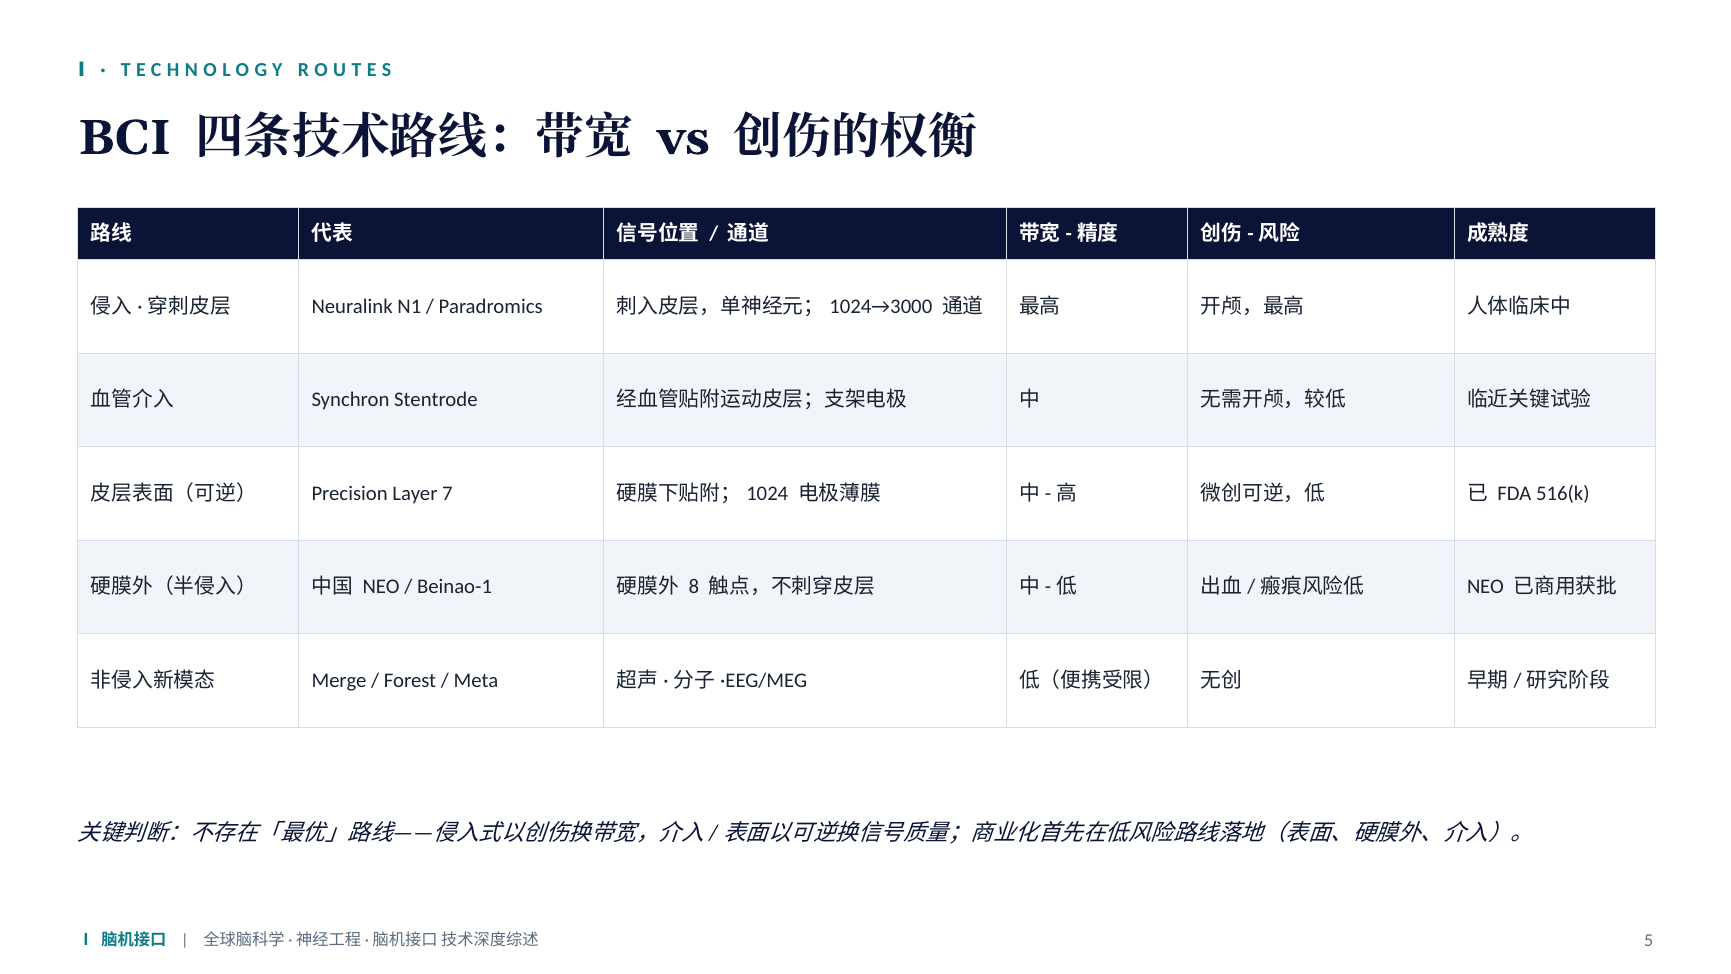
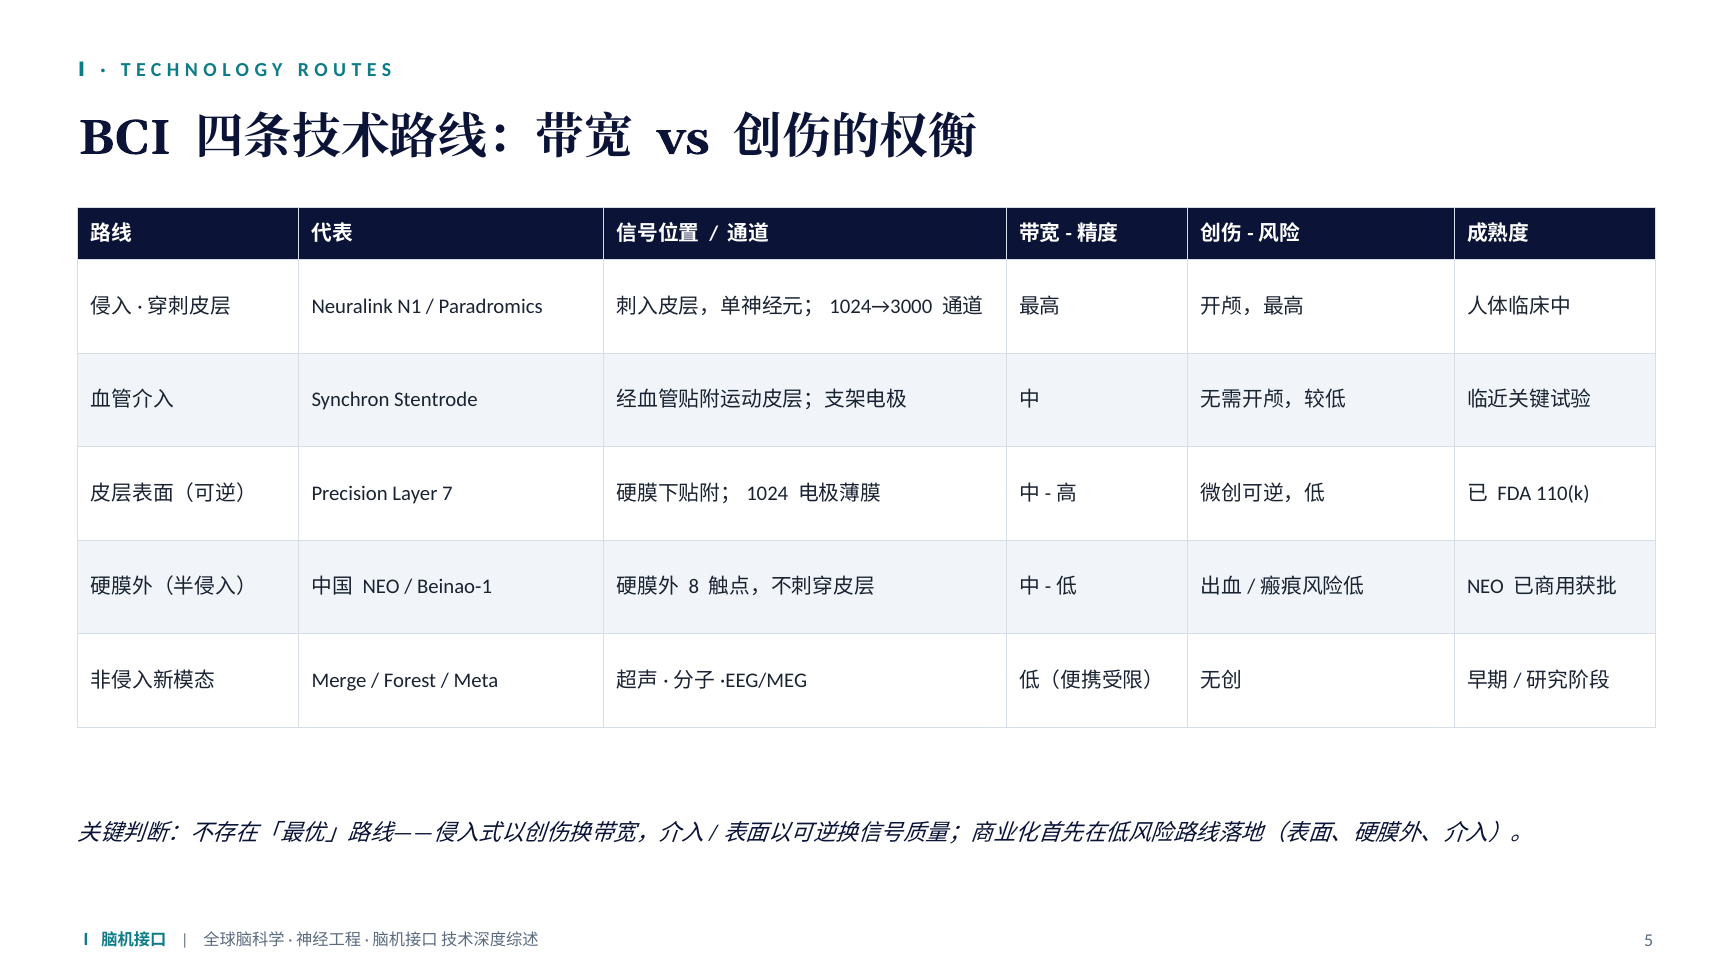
516(k: 516(k -> 110(k
